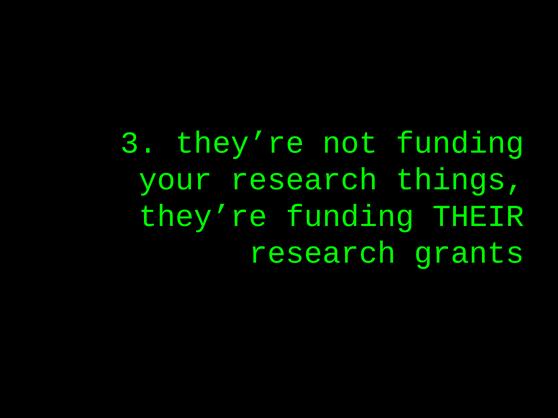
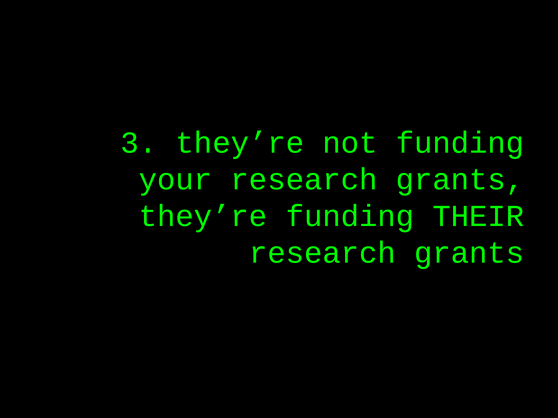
your research things: things -> grants
